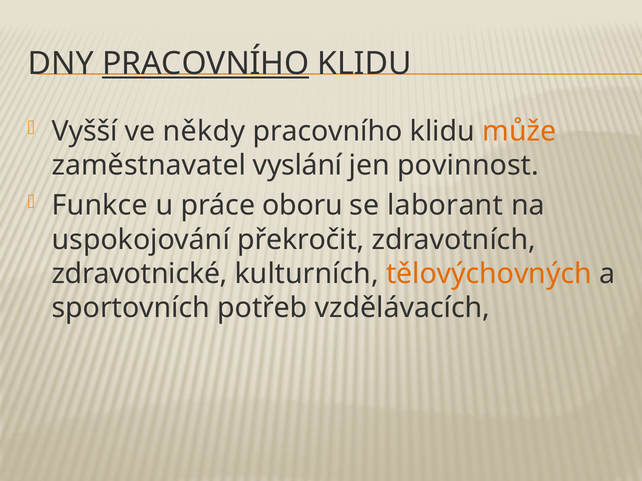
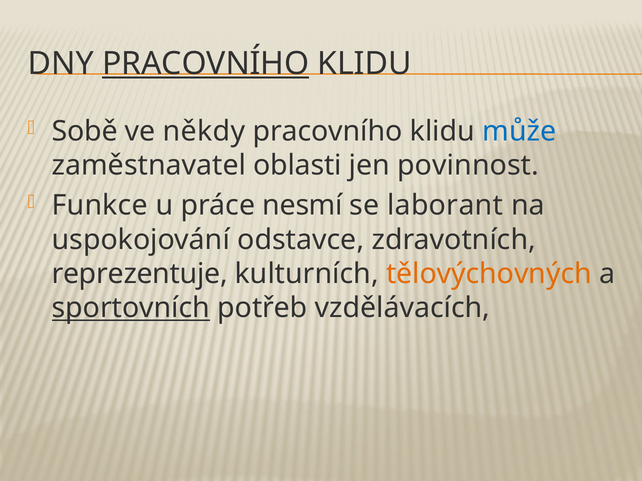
Vyšší: Vyšší -> Sobě
může colour: orange -> blue
vyslání: vyslání -> oblasti
oboru: oboru -> nesmí
překročit: překročit -> odstavce
zdravotnické: zdravotnické -> reprezentuje
sportovních underline: none -> present
